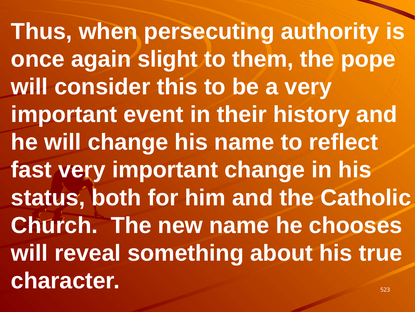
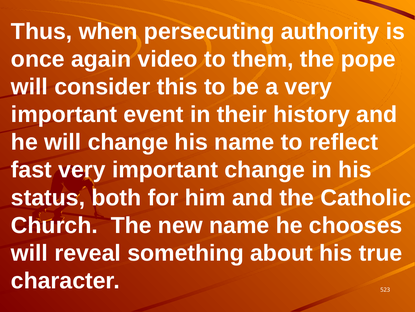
slight: slight -> video
